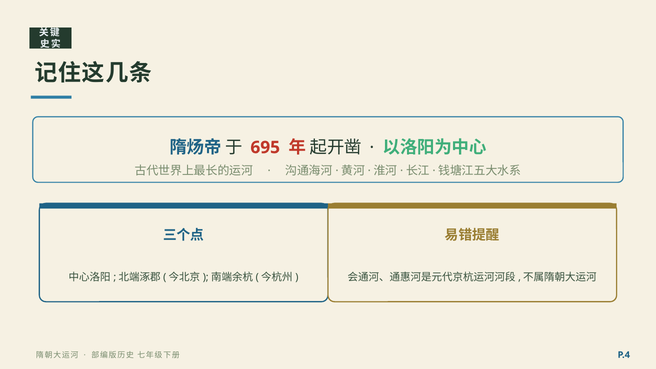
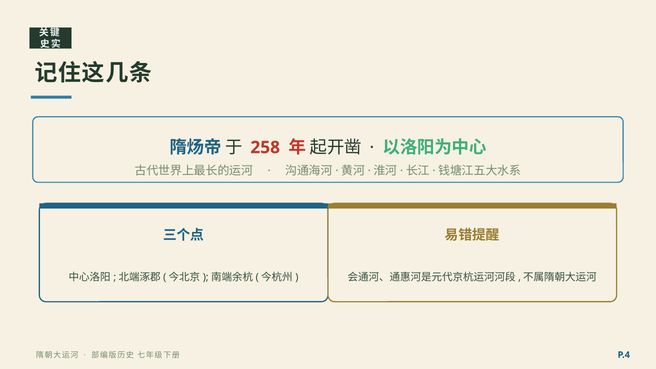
695: 695 -> 258
